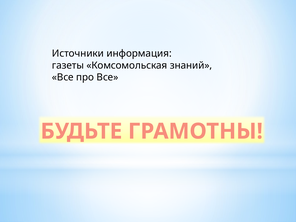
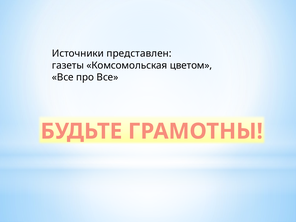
информация: информация -> представлен
знаний: знаний -> цветом
